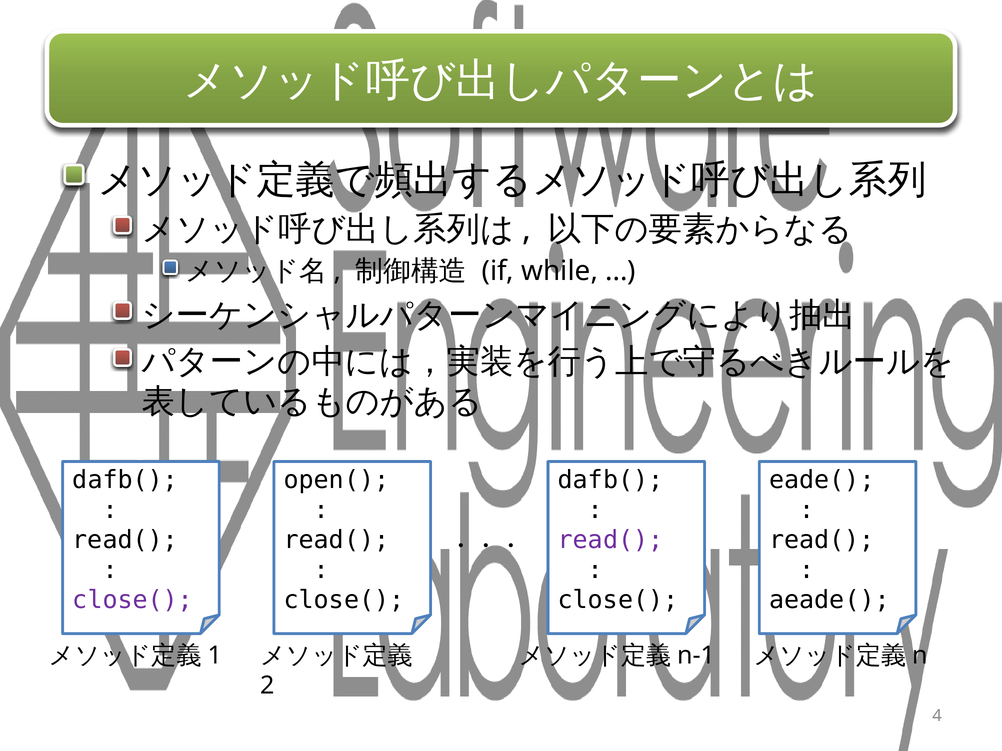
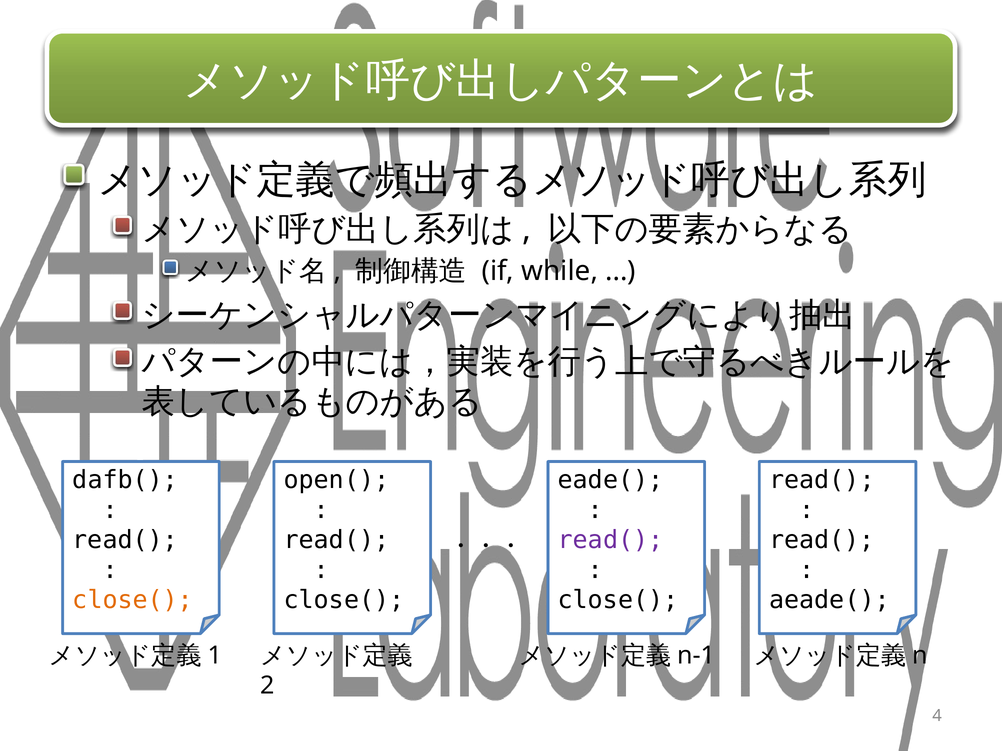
dafb( at (611, 480): dafb( -> eade(
eade( at (822, 480): eade( -> read(
close( at (133, 600) colour: purple -> orange
